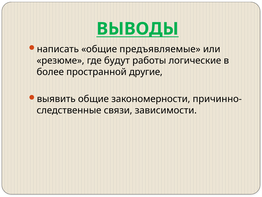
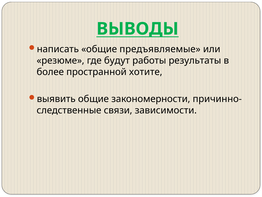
логические: логические -> результаты
другие: другие -> хотите
